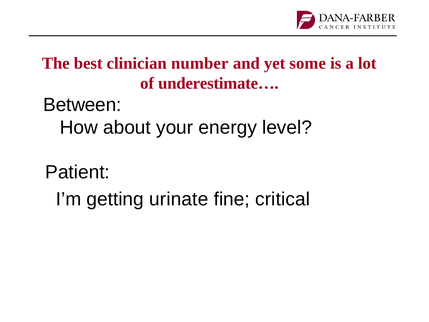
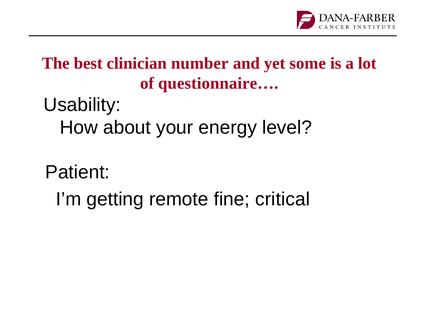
underestimate…: underestimate… -> questionnaire…
Between: Between -> Usability
urinate: urinate -> remote
